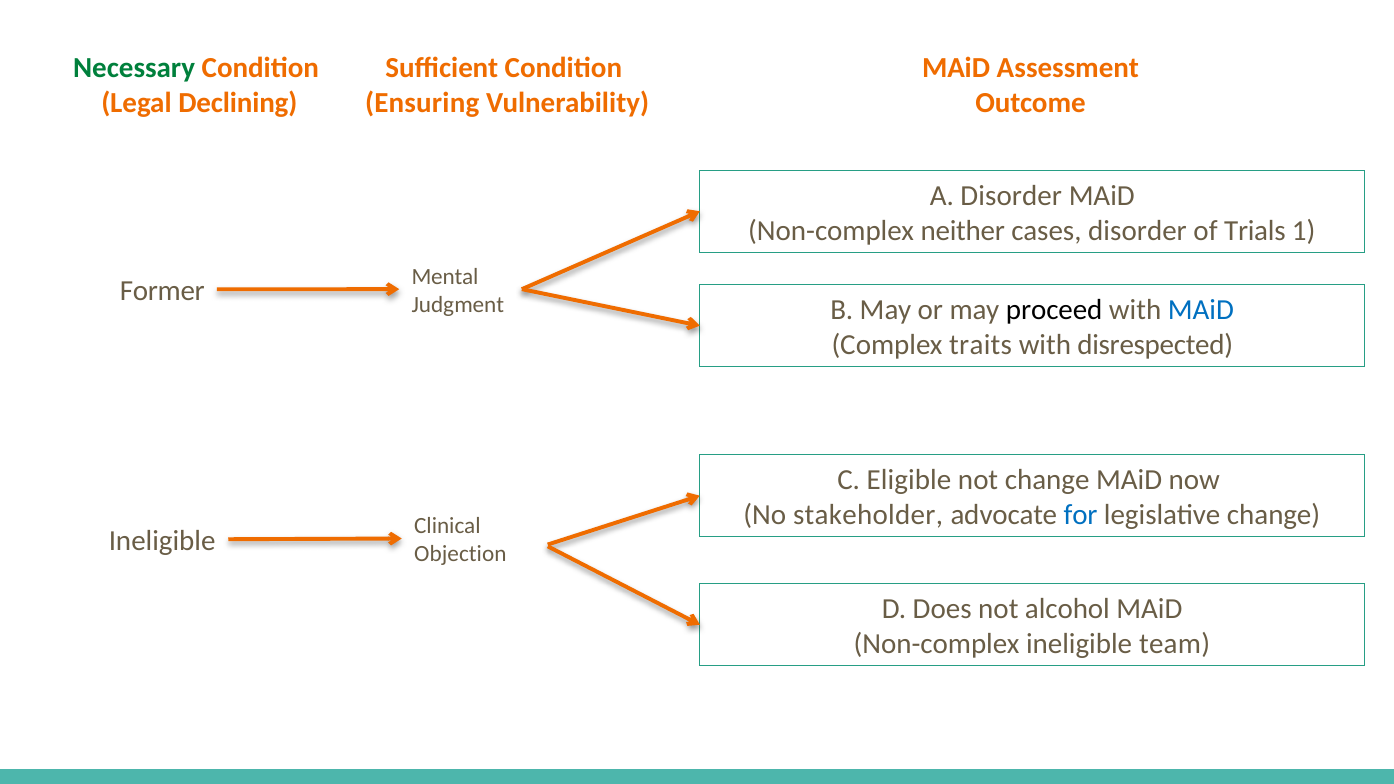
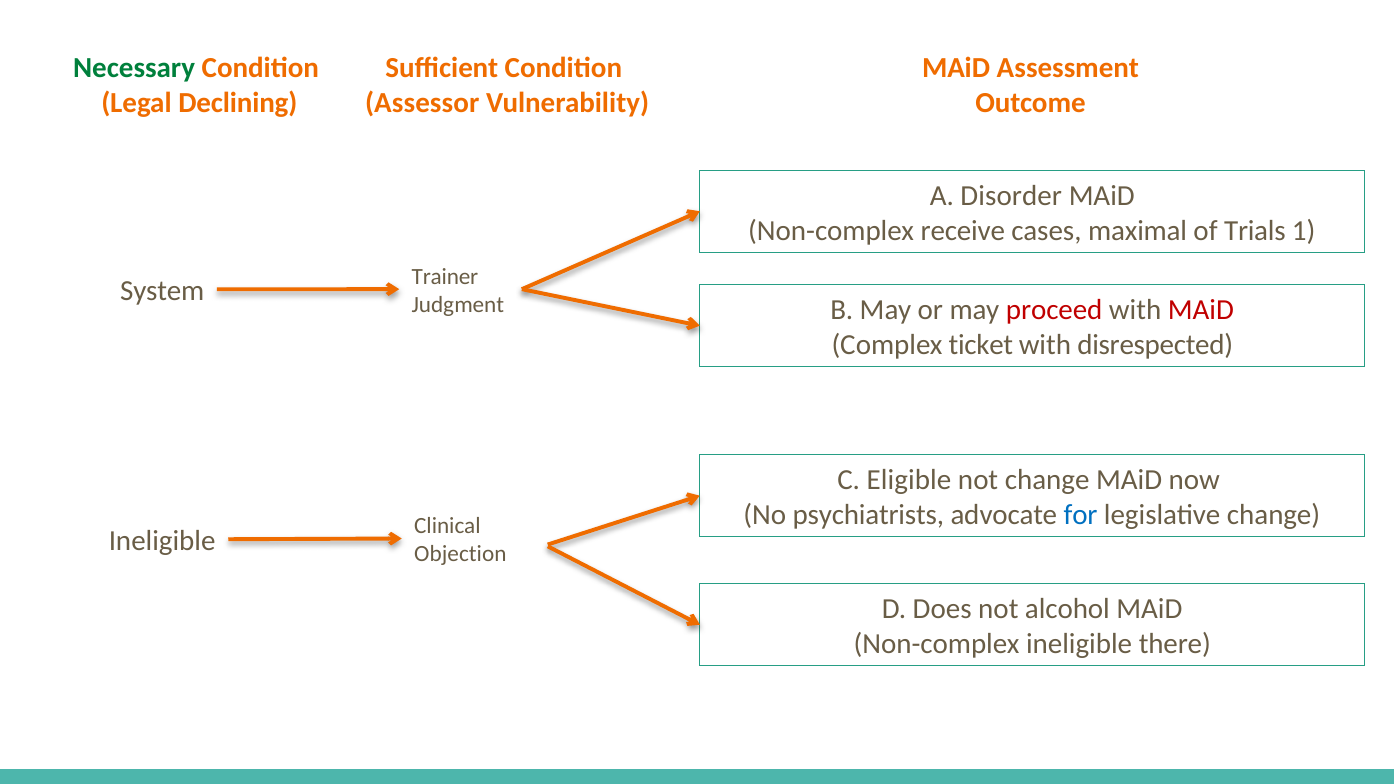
Ensuring: Ensuring -> Assessor
neither: neither -> receive
cases disorder: disorder -> maximal
Mental: Mental -> Trainer
Former: Former -> System
proceed colour: black -> red
MAiD at (1201, 310) colour: blue -> red
traits: traits -> ticket
stakeholder: stakeholder -> psychiatrists
team: team -> there
